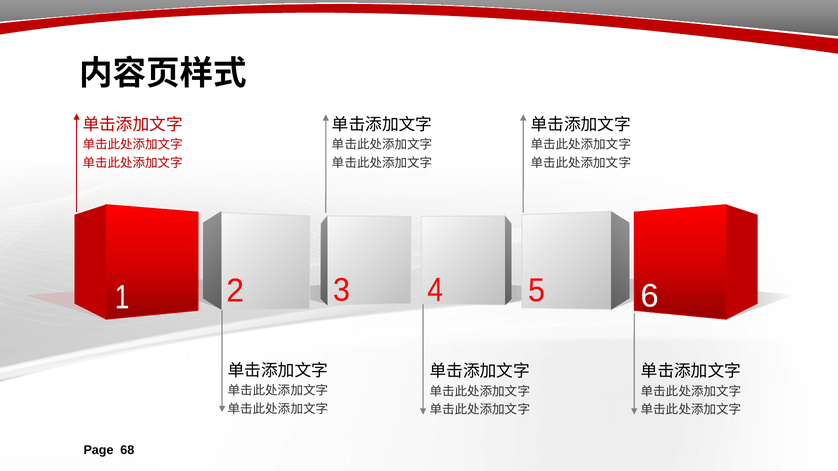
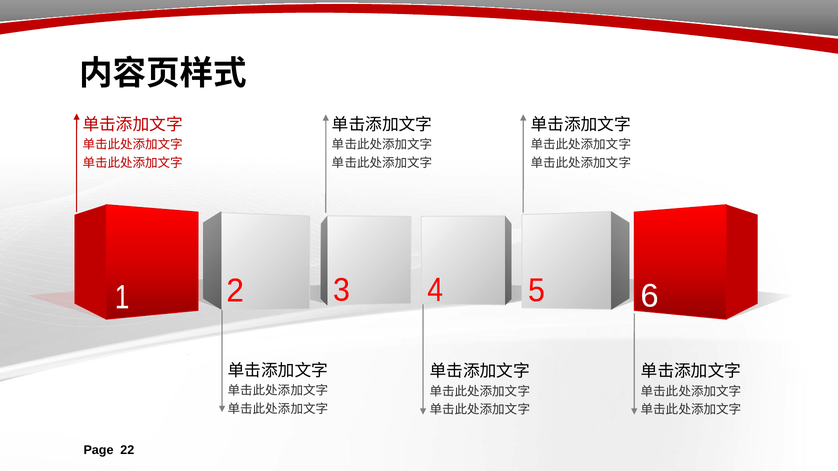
68: 68 -> 22
